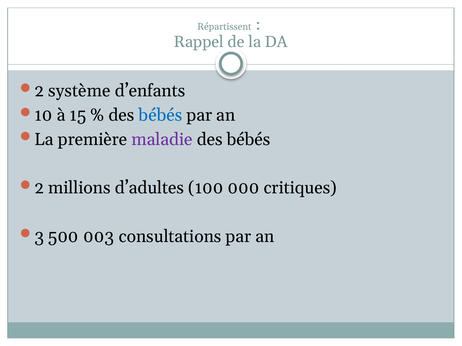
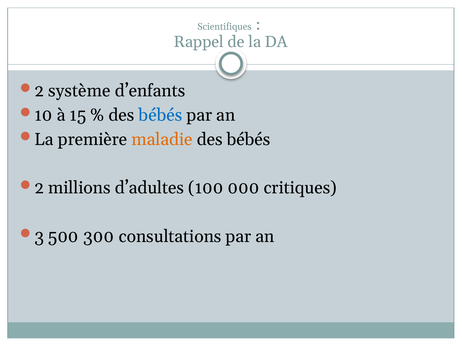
Répartissent: Répartissent -> Scientifiques
maladie colour: purple -> orange
003: 003 -> 300
